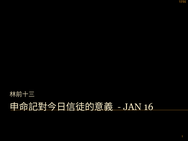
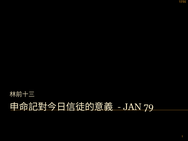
16: 16 -> 79
